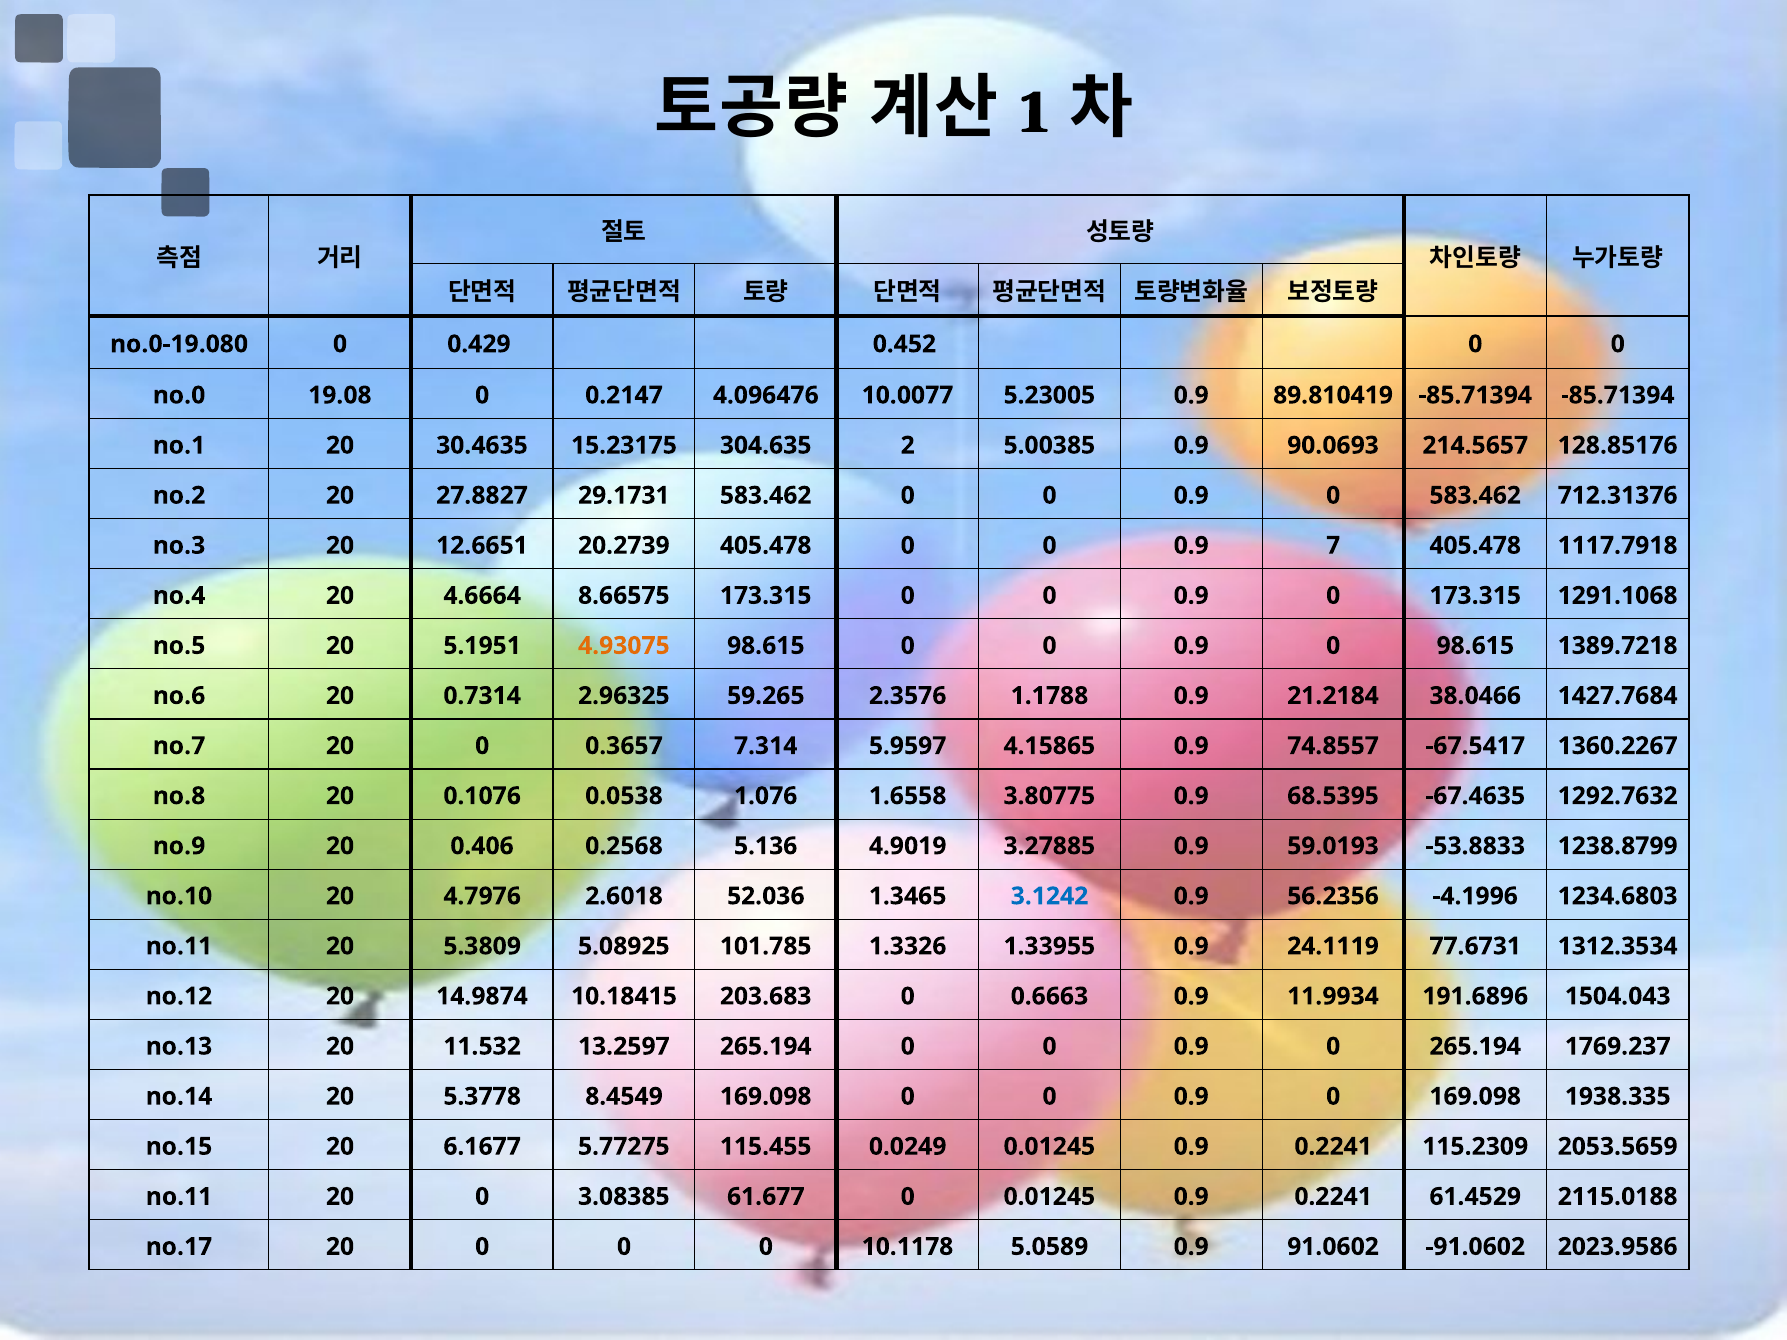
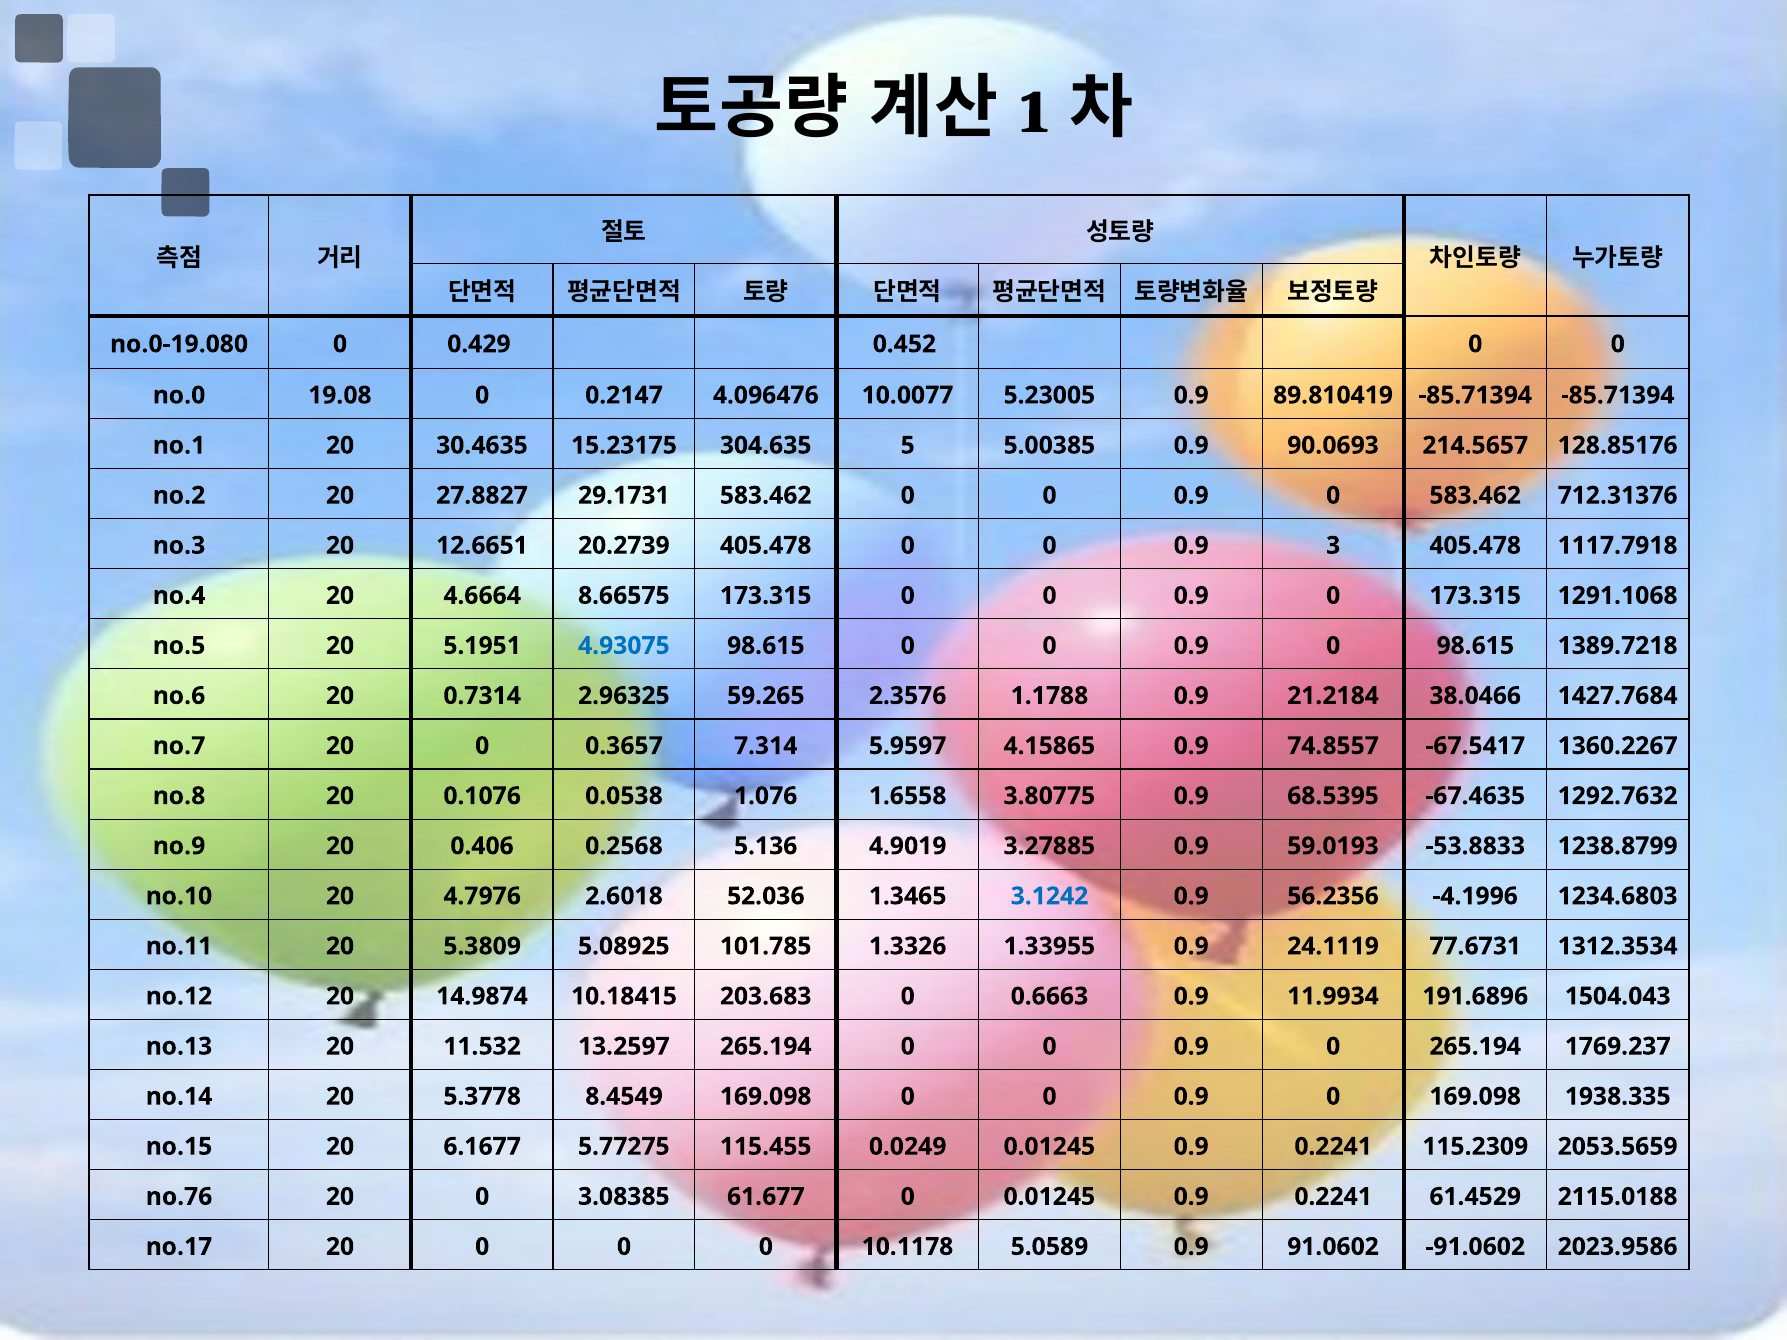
2: 2 -> 5
7: 7 -> 3
4.93075 colour: orange -> blue
no.11 at (179, 1197): no.11 -> no.76
